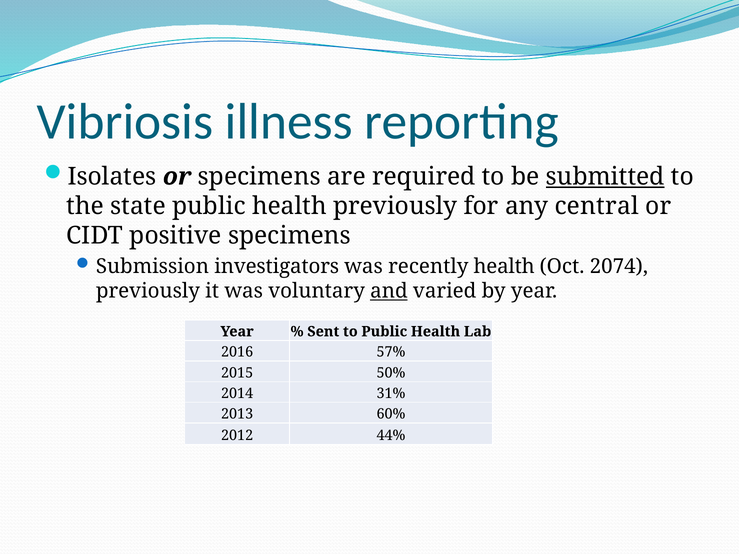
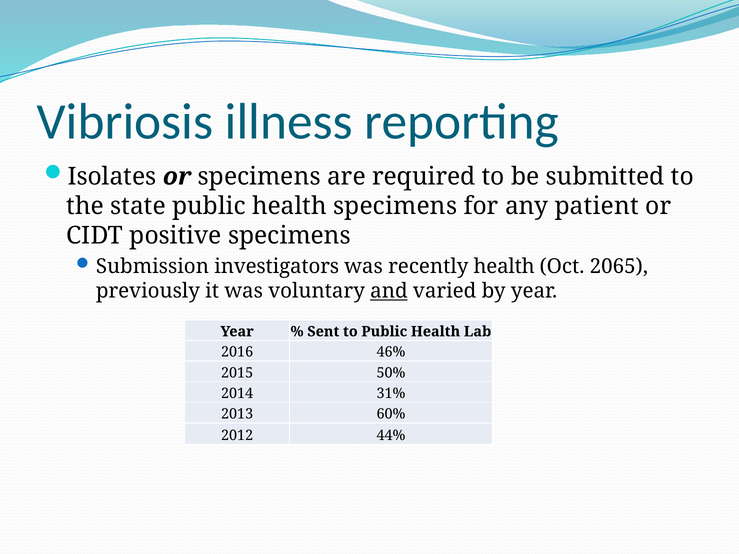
submitted underline: present -> none
health previously: previously -> specimens
central: central -> patient
2074: 2074 -> 2065
57%: 57% -> 46%
